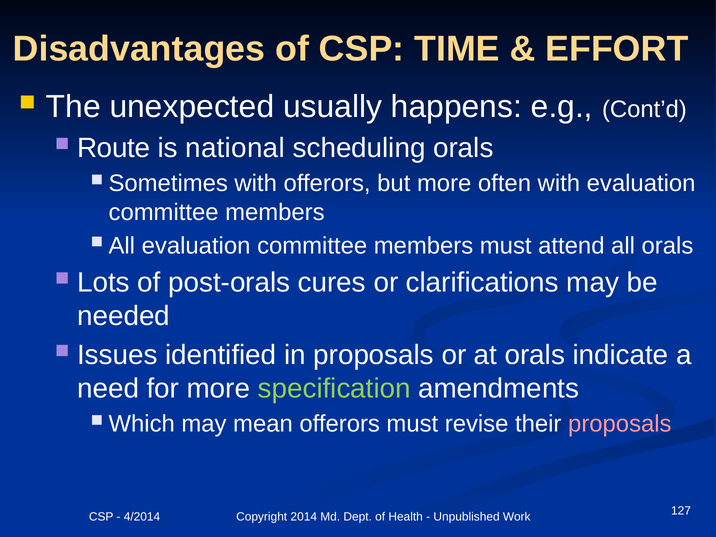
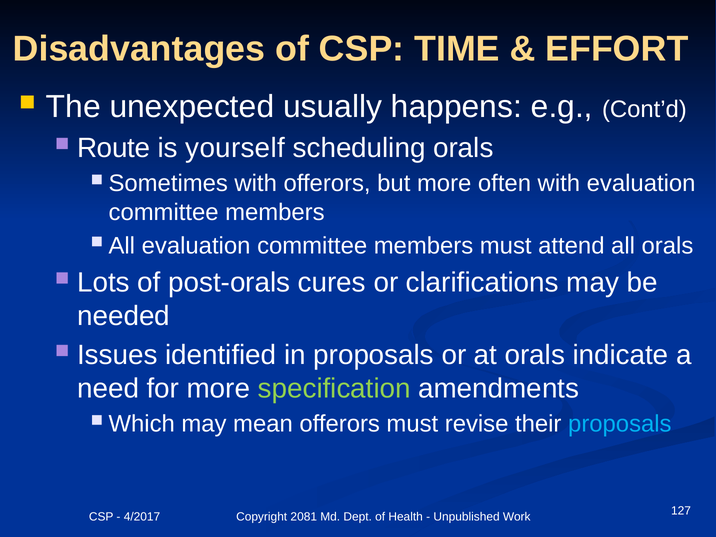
national: national -> yourself
proposals at (620, 424) colour: pink -> light blue
4/2014: 4/2014 -> 4/2017
2014: 2014 -> 2081
